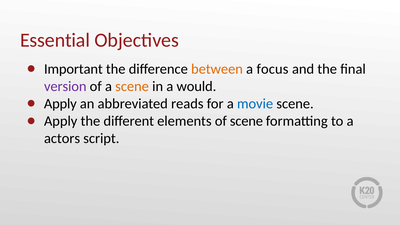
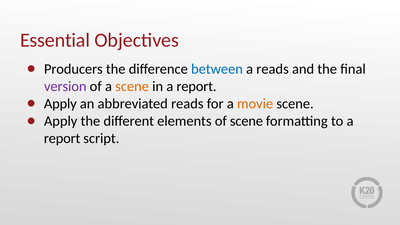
Important: Important -> Producers
between colour: orange -> blue
a focus: focus -> reads
in a would: would -> report
movie colour: blue -> orange
actors at (62, 138): actors -> report
